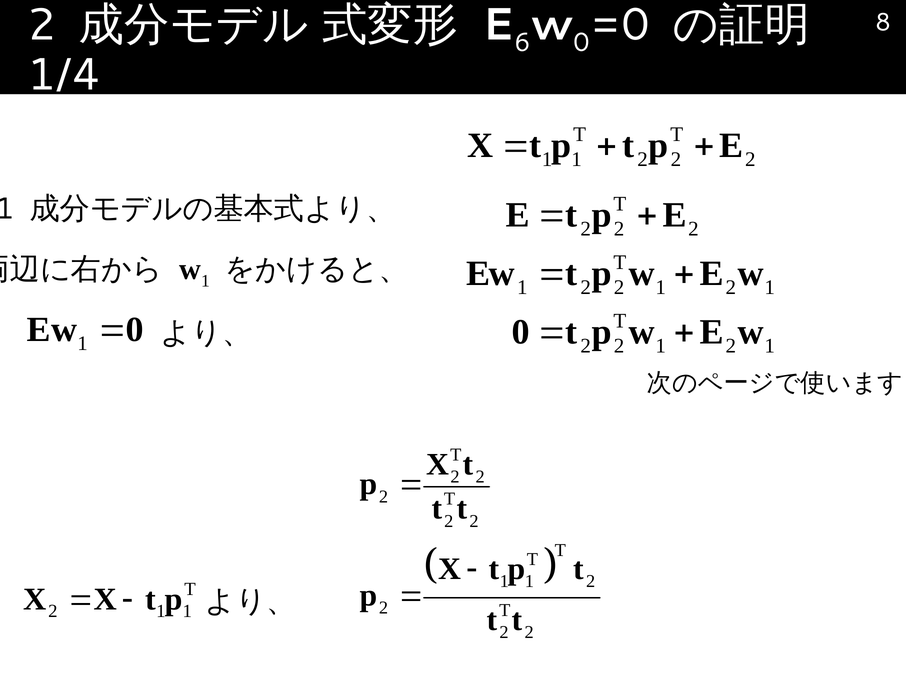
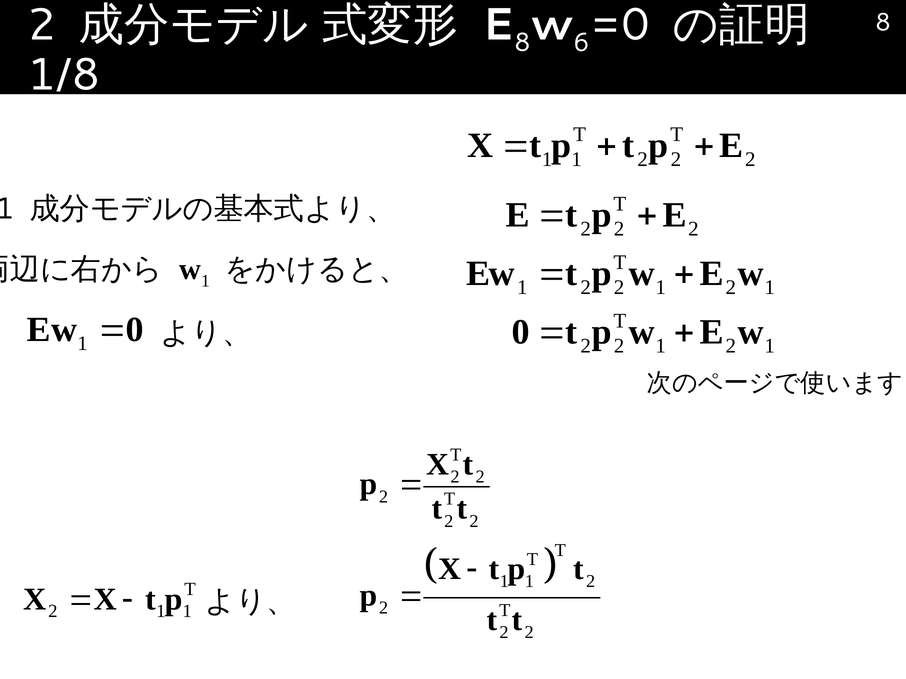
6 at (523, 42): 6 -> 8
0 at (582, 42): 0 -> 6
1/4: 1/4 -> 1/8
